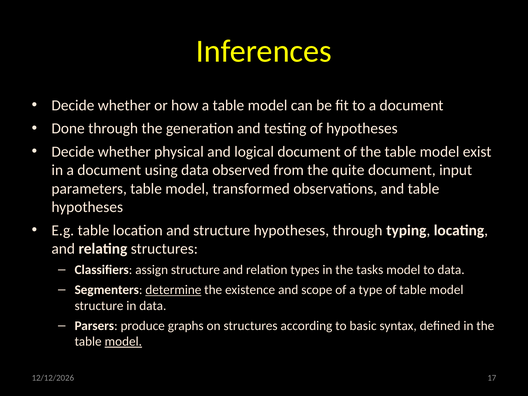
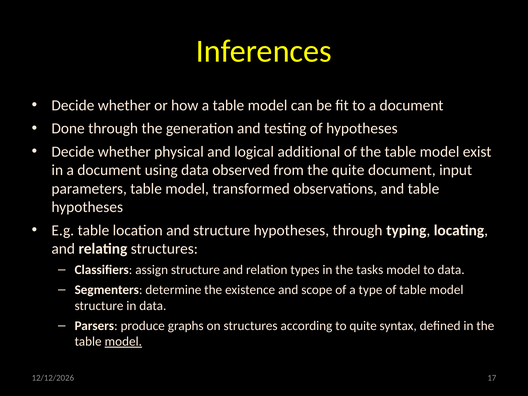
logical document: document -> additional
determine underline: present -> none
to basic: basic -> quite
